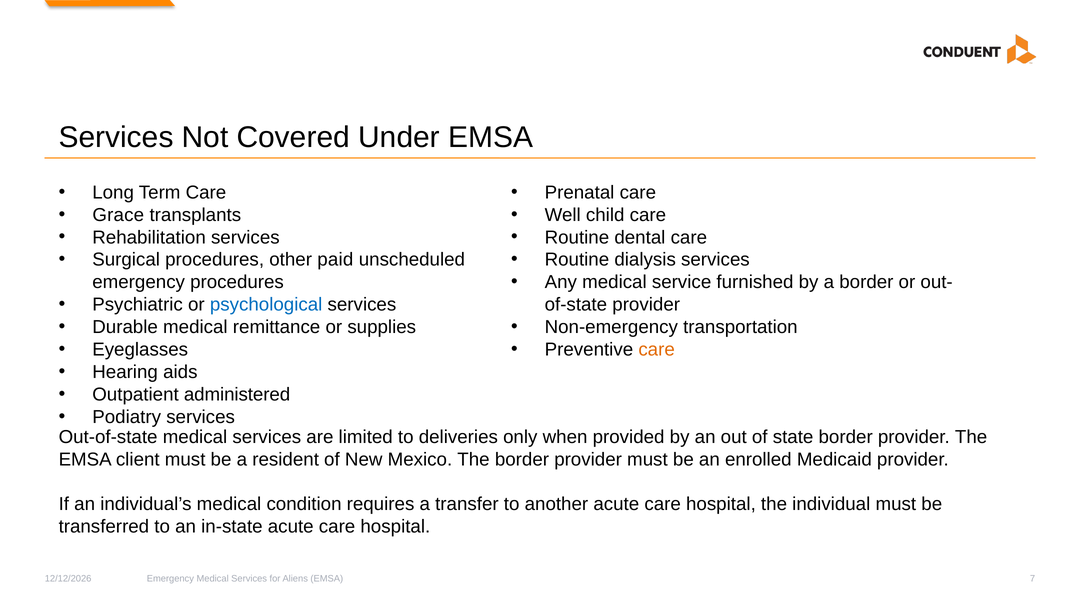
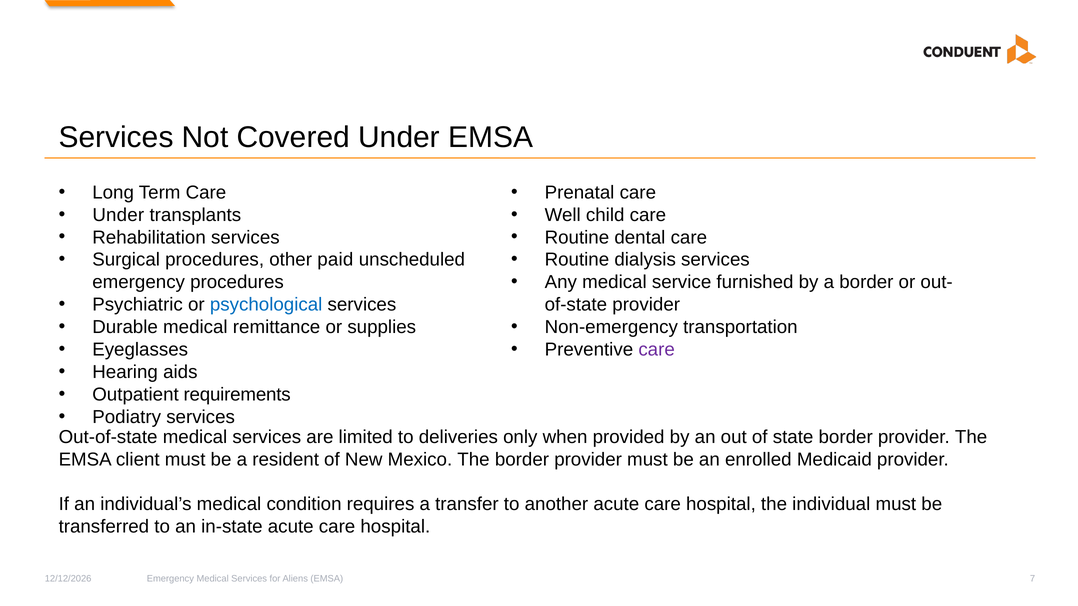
Grace at (118, 215): Grace -> Under
care at (657, 350) colour: orange -> purple
administered: administered -> requirements
